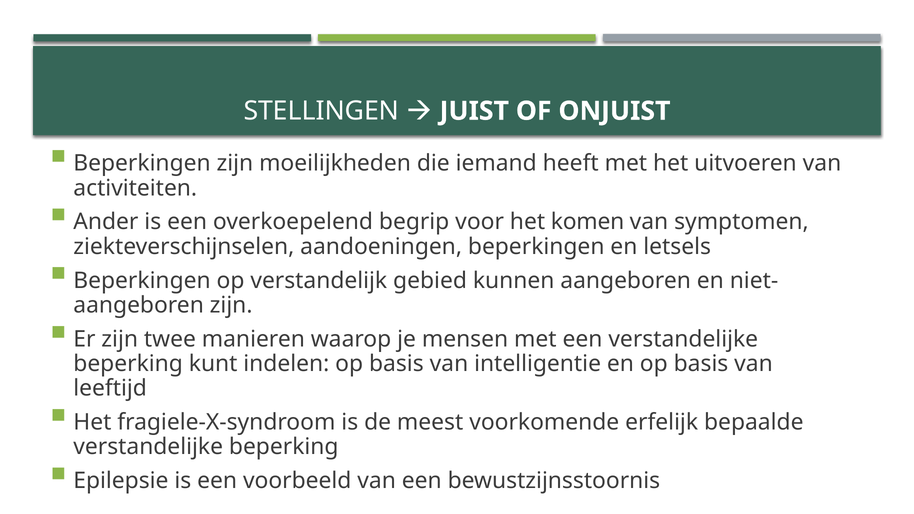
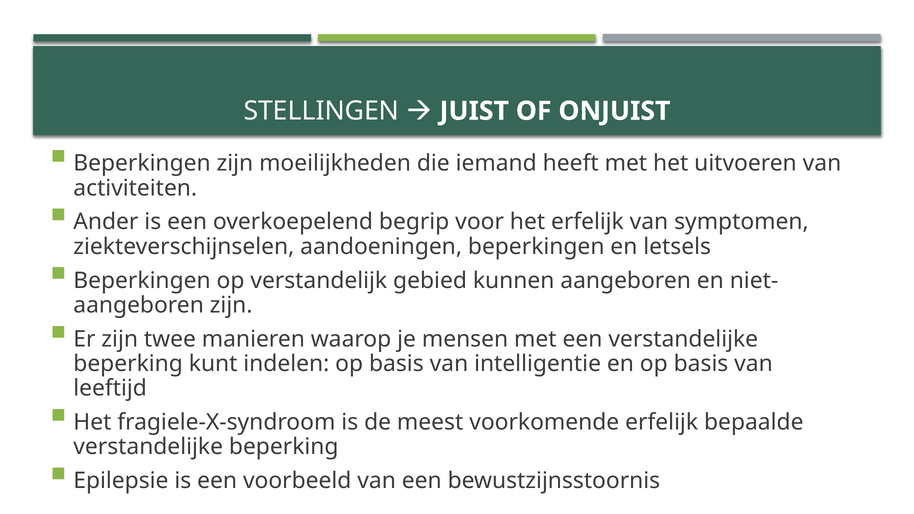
het komen: komen -> erfelijk
